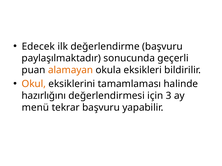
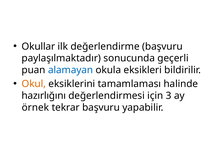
Edecek: Edecek -> Okullar
alamayan colour: orange -> blue
menü: menü -> örnek
